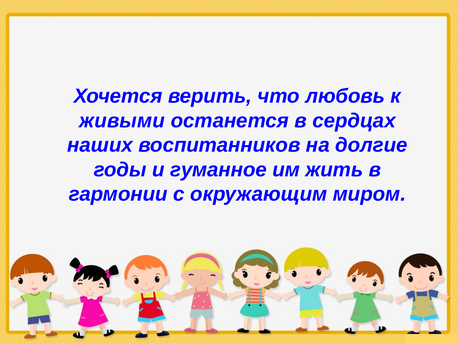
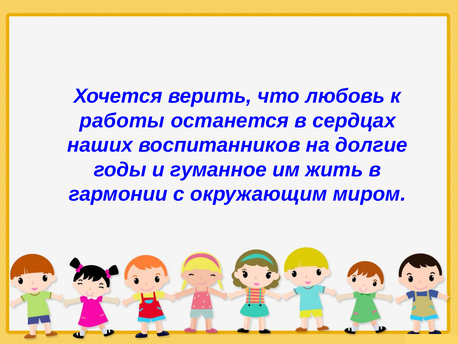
живыми: живыми -> работы
